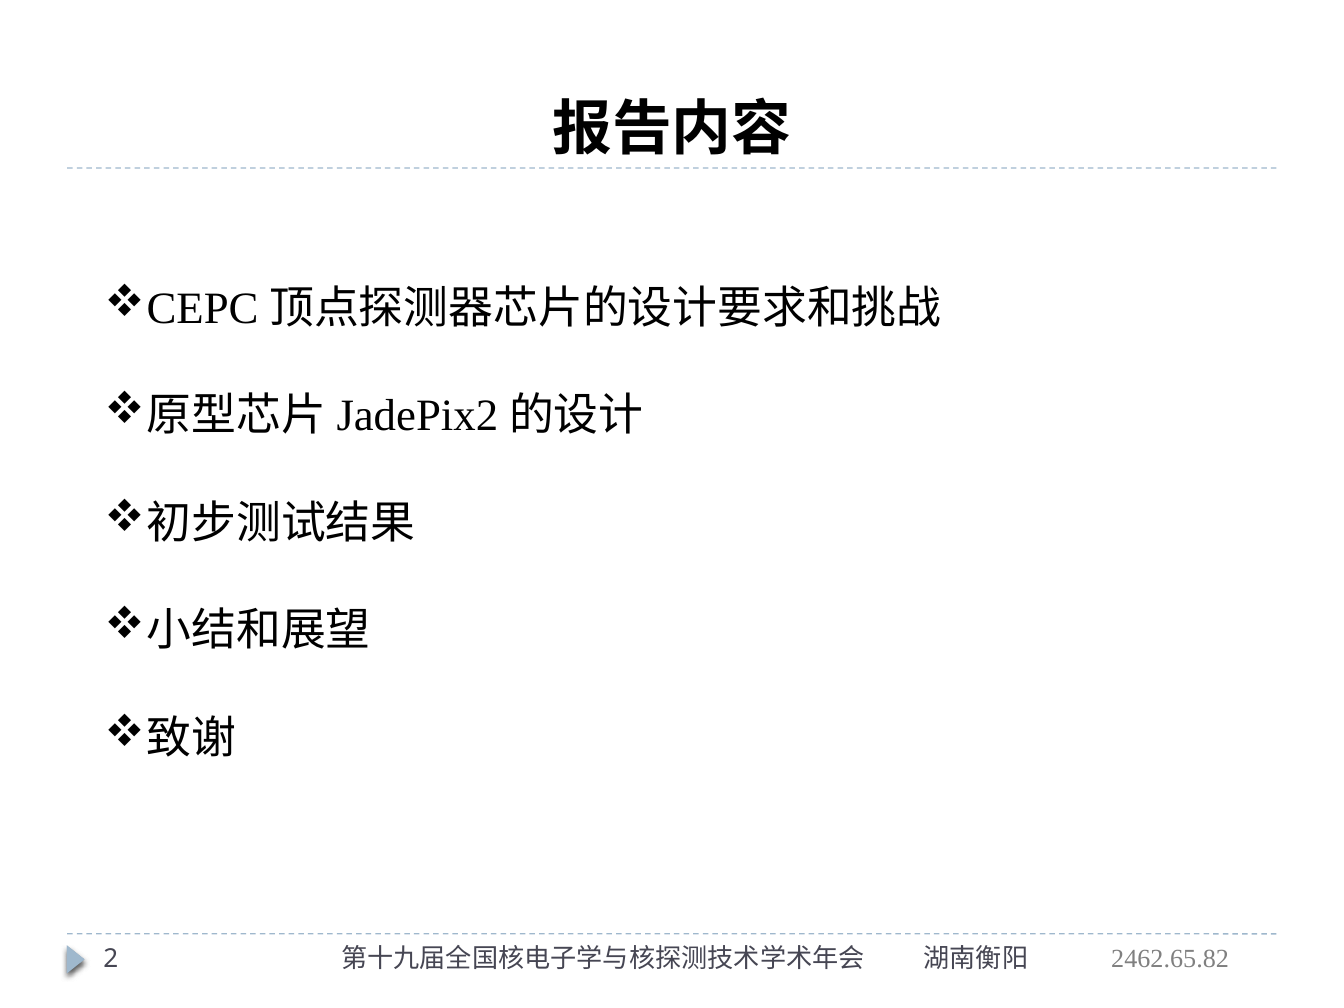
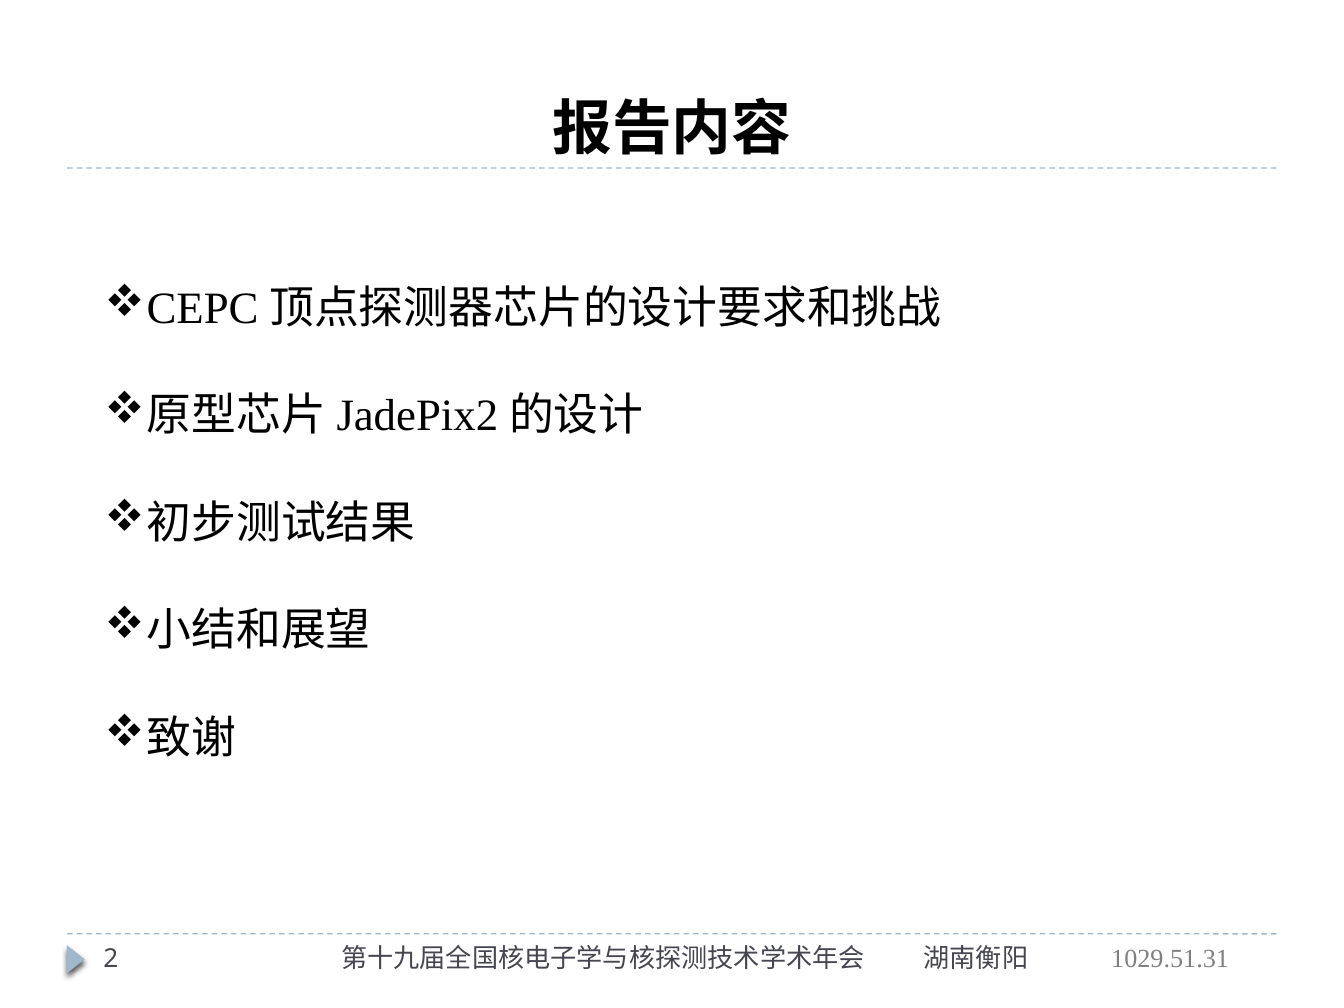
2462.65.82: 2462.65.82 -> 1029.51.31
